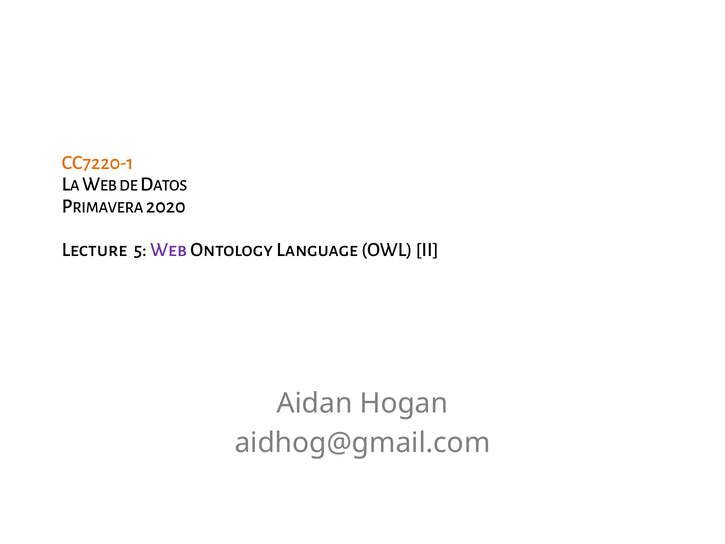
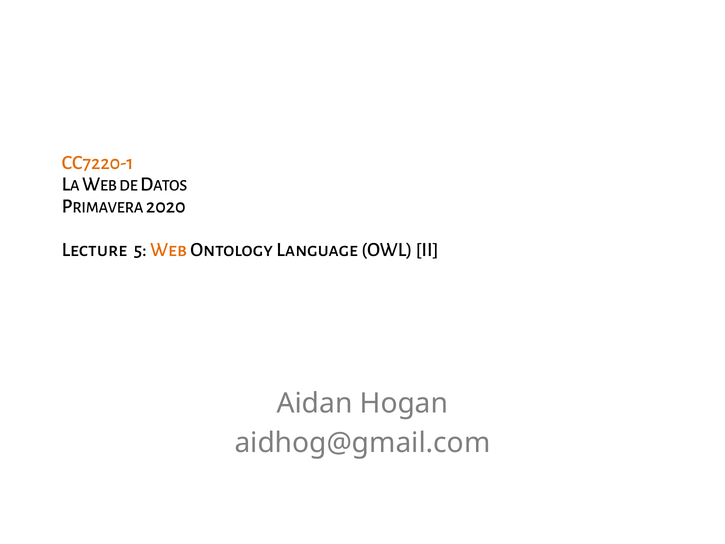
Web colour: purple -> orange
